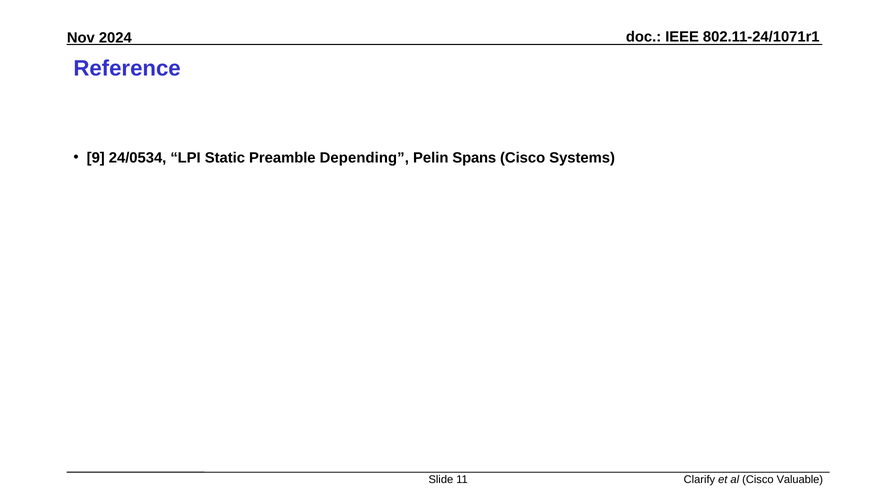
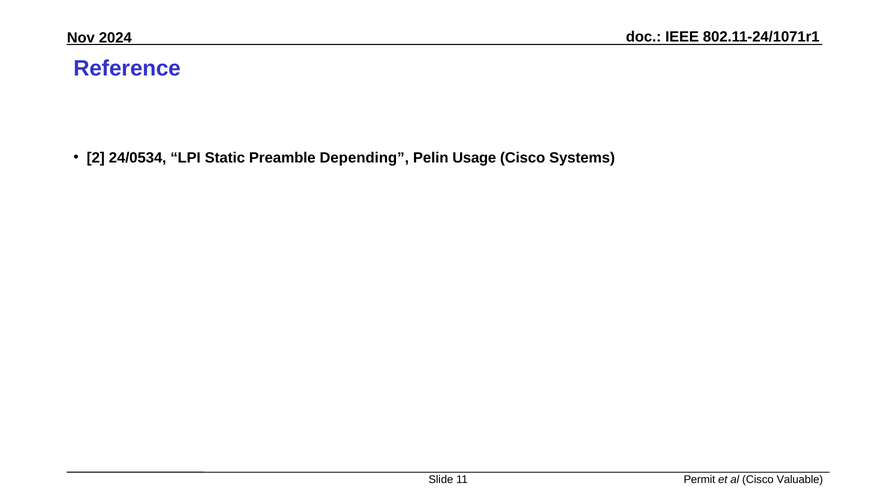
9: 9 -> 2
Spans: Spans -> Usage
Clarify: Clarify -> Permit
